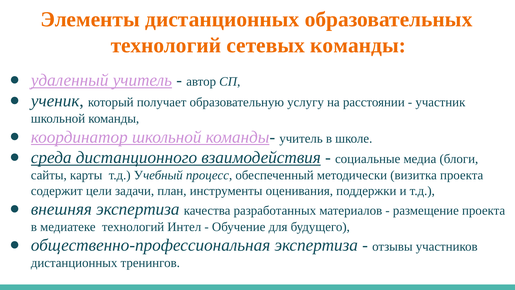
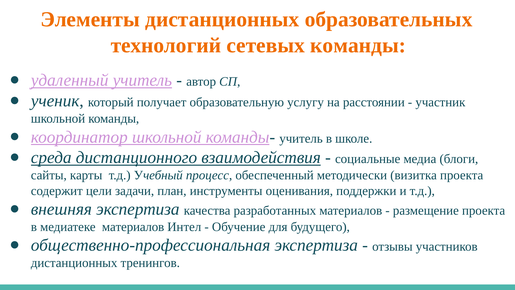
медиатеке технологий: технологий -> материалов
